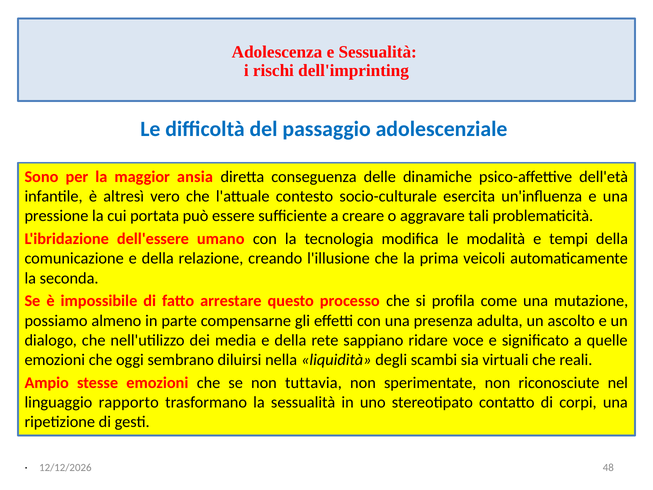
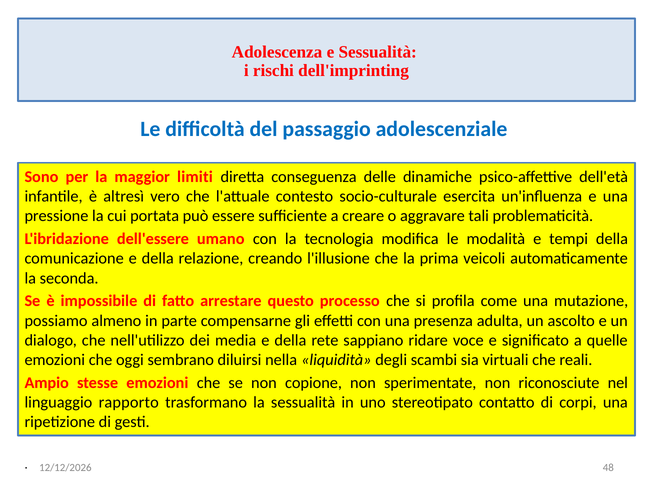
ansia: ansia -> limiti
tuttavia: tuttavia -> copione
